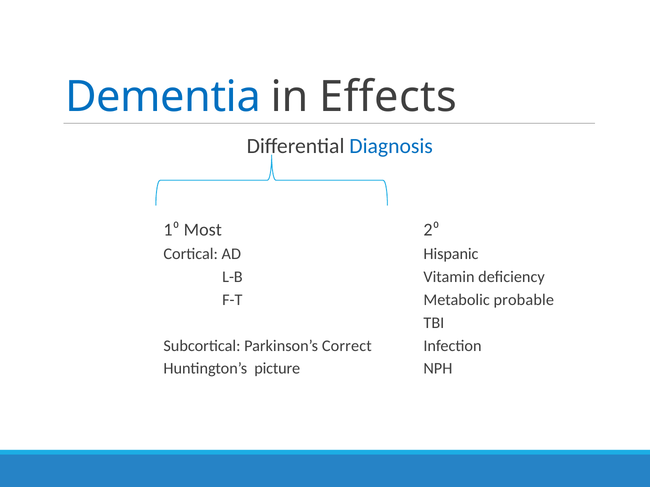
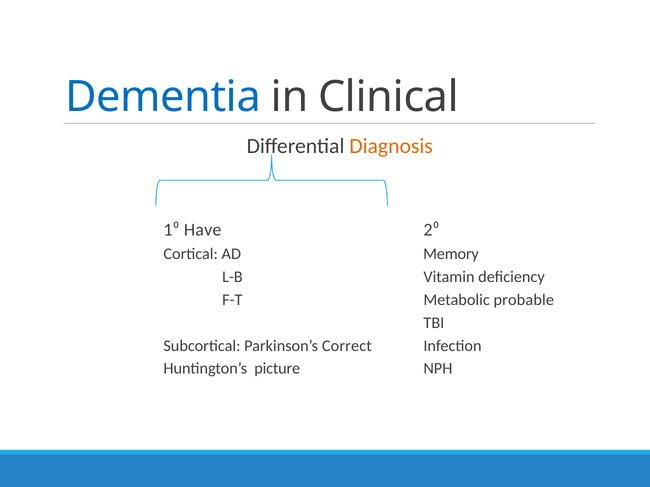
Effects: Effects -> Clinical
Diagnosis colour: blue -> orange
Most: Most -> Have
Hispanic: Hispanic -> Memory
